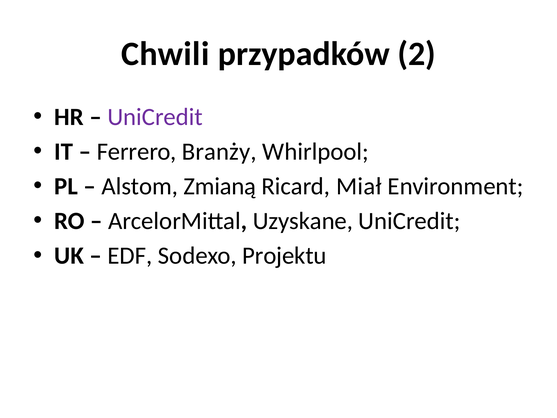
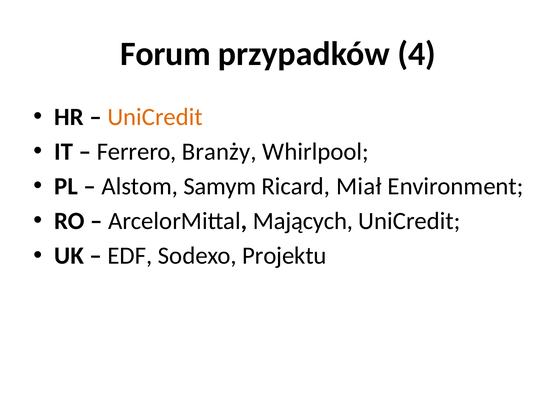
Chwili: Chwili -> Forum
2: 2 -> 4
UniCredit at (155, 117) colour: purple -> orange
Zmianą: Zmianą -> Samym
Uzyskane: Uzyskane -> Mających
